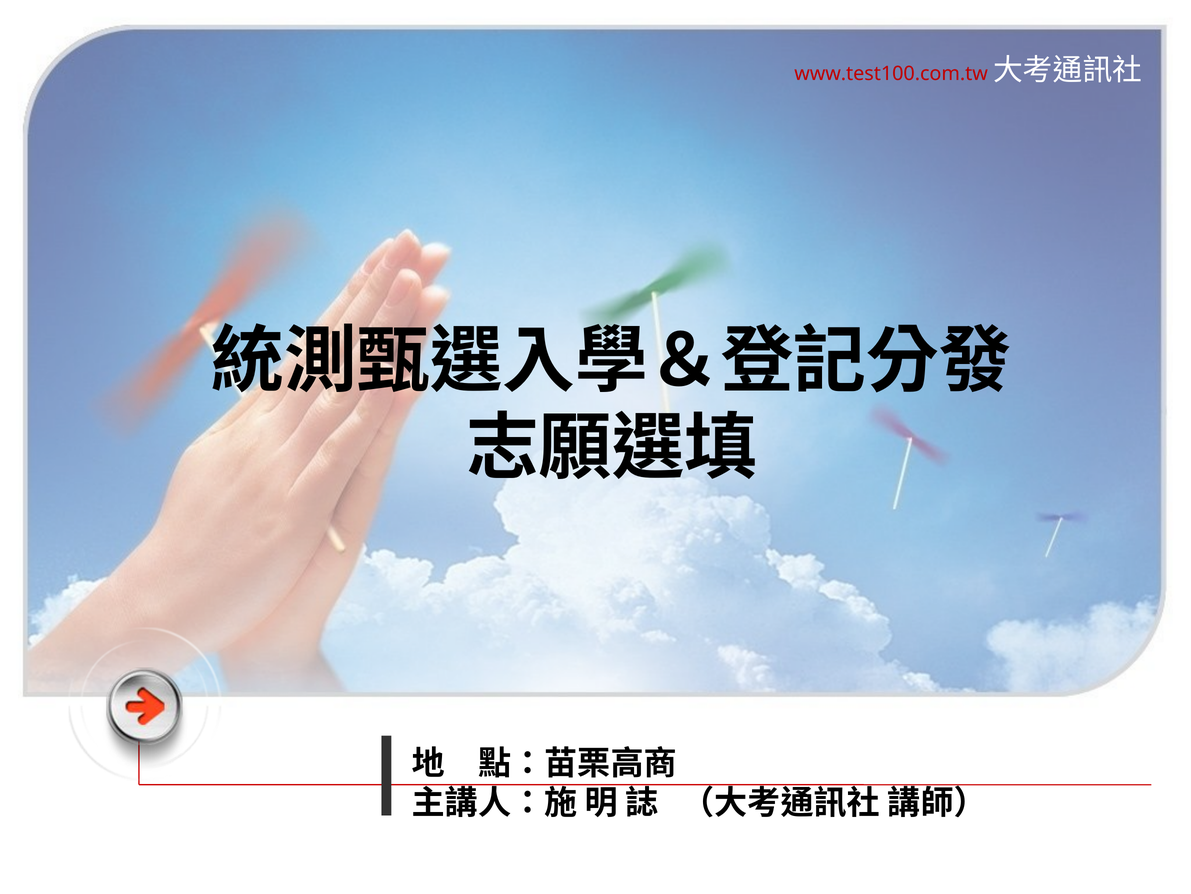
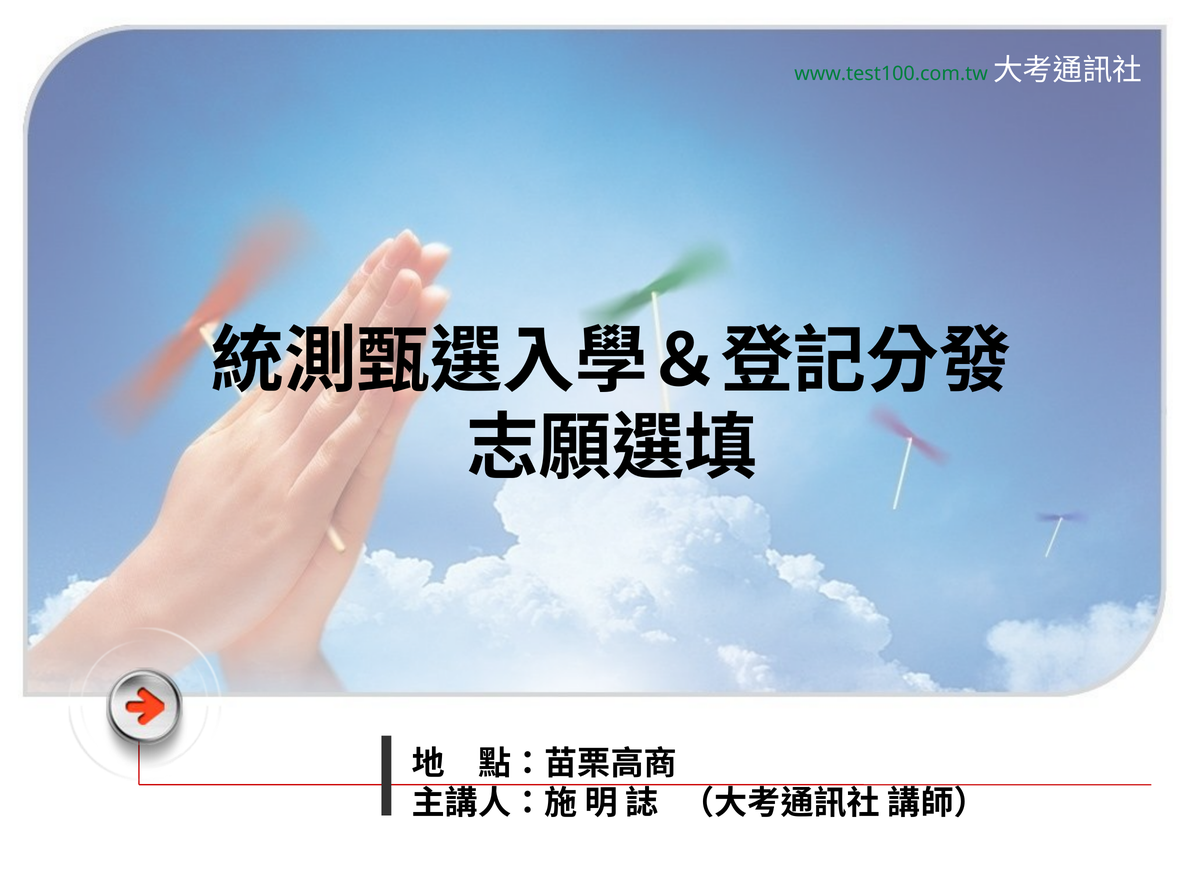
www.test100.com.tw colour: red -> green
